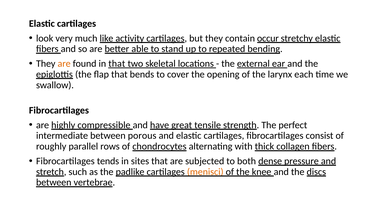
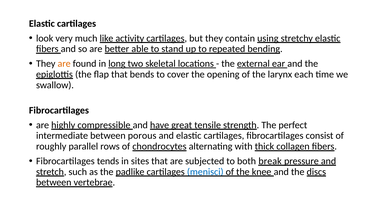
occur: occur -> using
in that: that -> long
dense: dense -> break
menisci colour: orange -> blue
